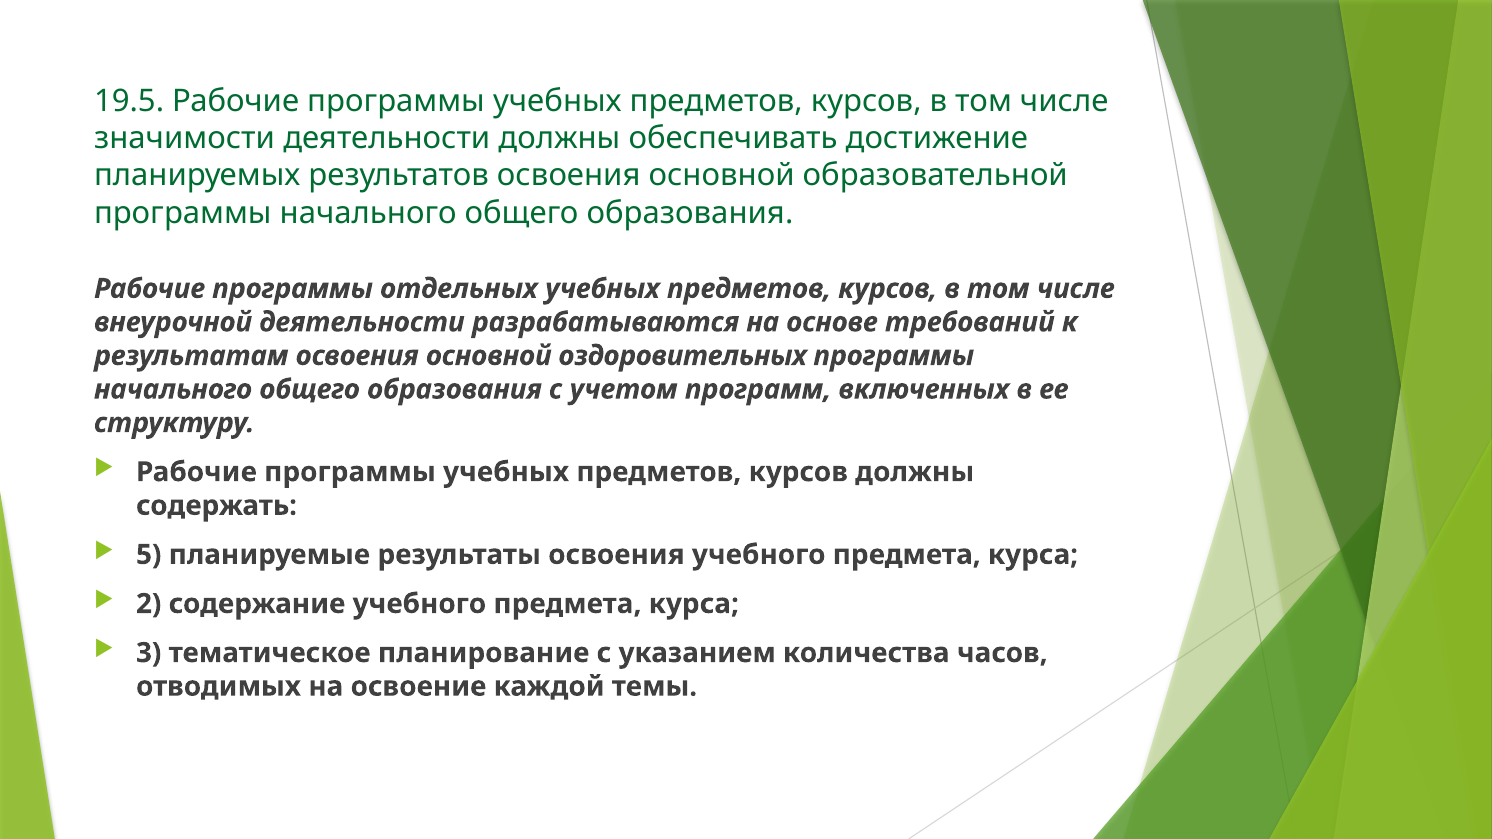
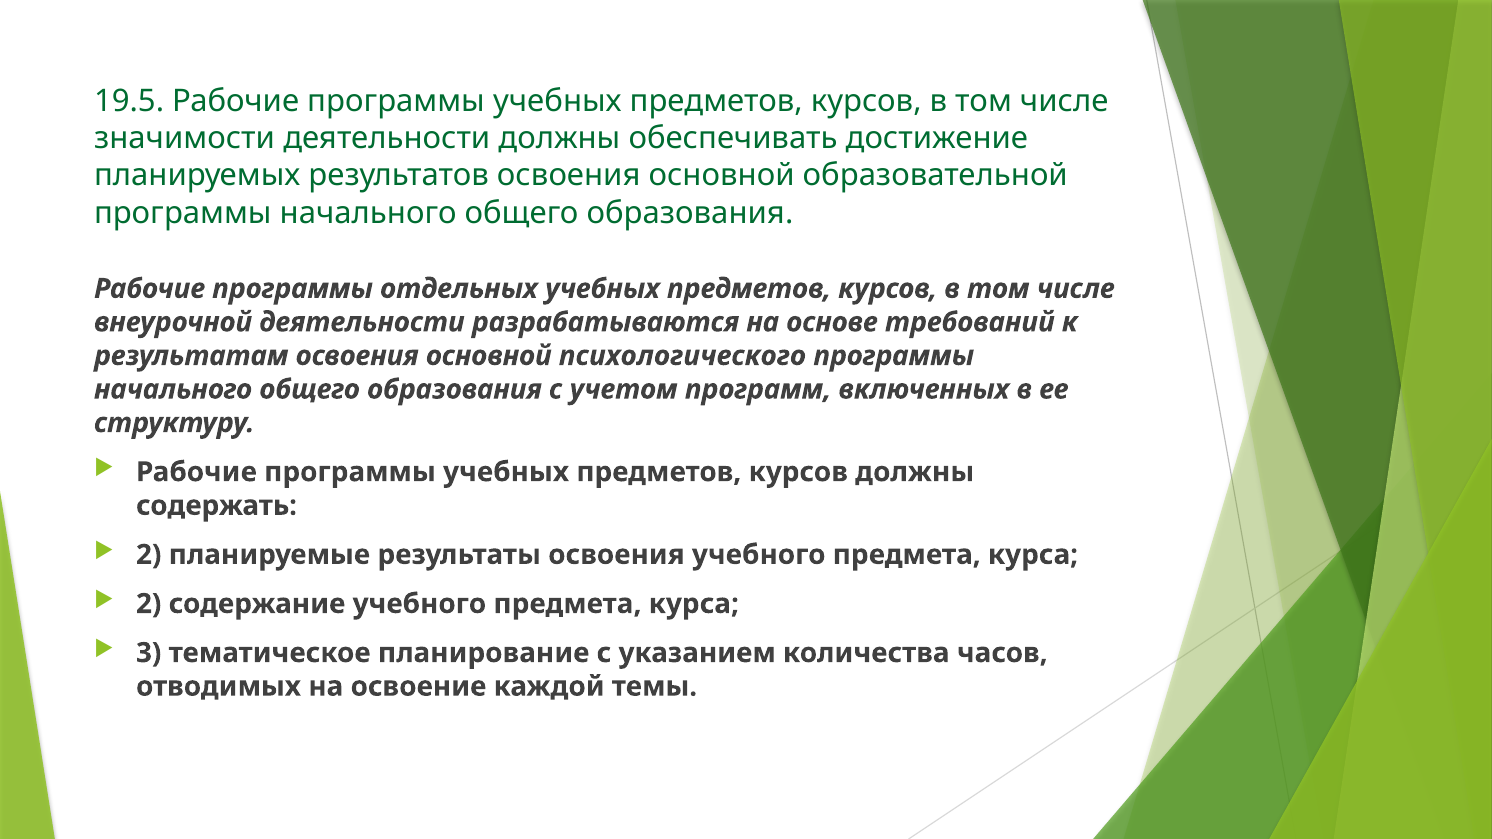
оздоровительных: оздоровительных -> психологического
5 at (149, 555): 5 -> 2
